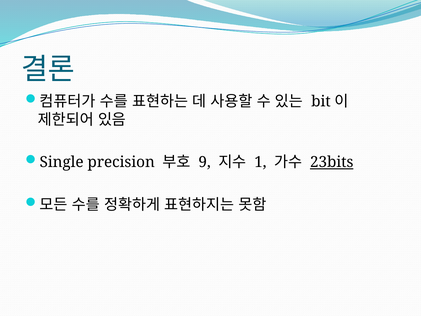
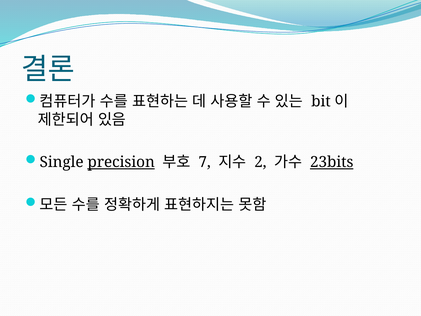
precision underline: none -> present
9: 9 -> 7
1: 1 -> 2
